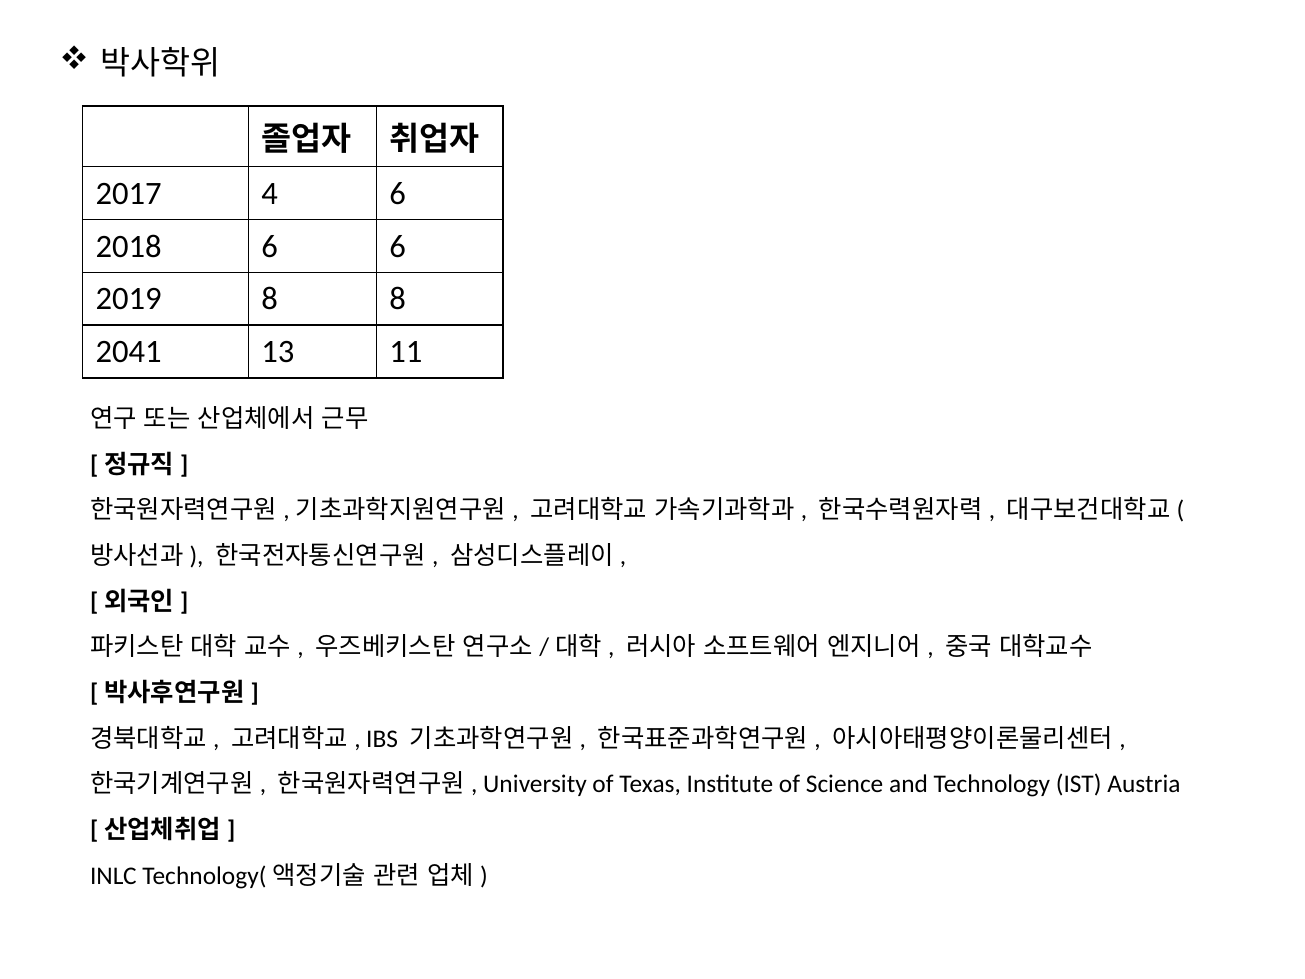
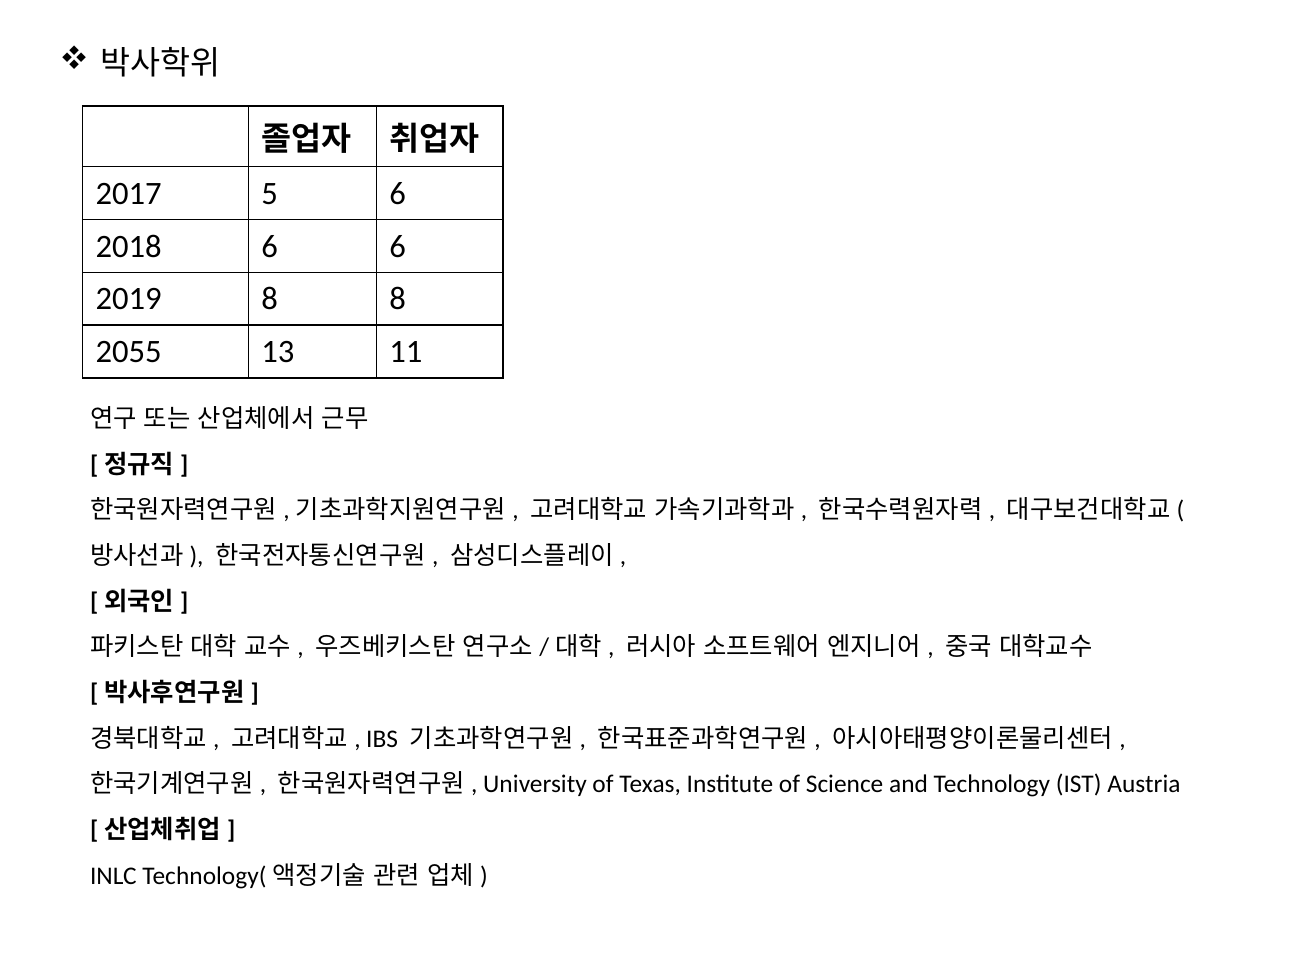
4: 4 -> 5
2041: 2041 -> 2055
